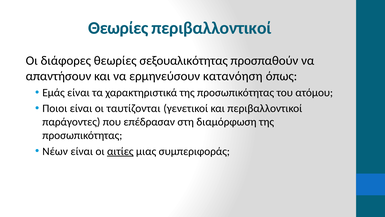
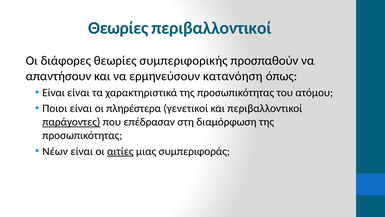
σεξουαλικότητας: σεξουαλικότητας -> συμπεριφορικής
Εμάς at (54, 93): Εμάς -> Είναι
ταυτίζονται: ταυτίζονται -> πληρέστερα
παράγοντες underline: none -> present
